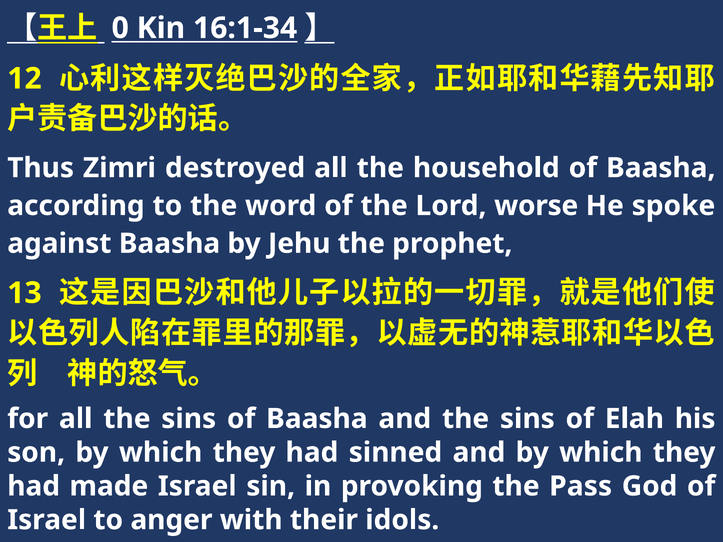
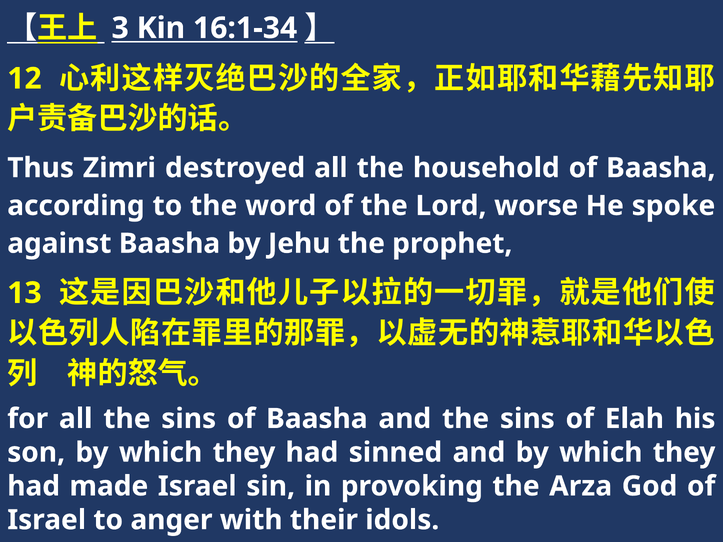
0: 0 -> 3
Pass: Pass -> Arza
